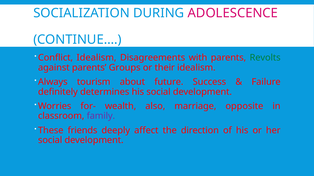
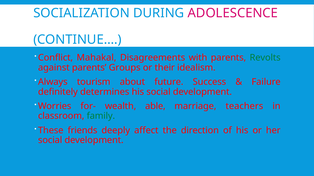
Conflict Idealism: Idealism -> Mahakal
also: also -> able
opposite: opposite -> teachers
family colour: purple -> green
